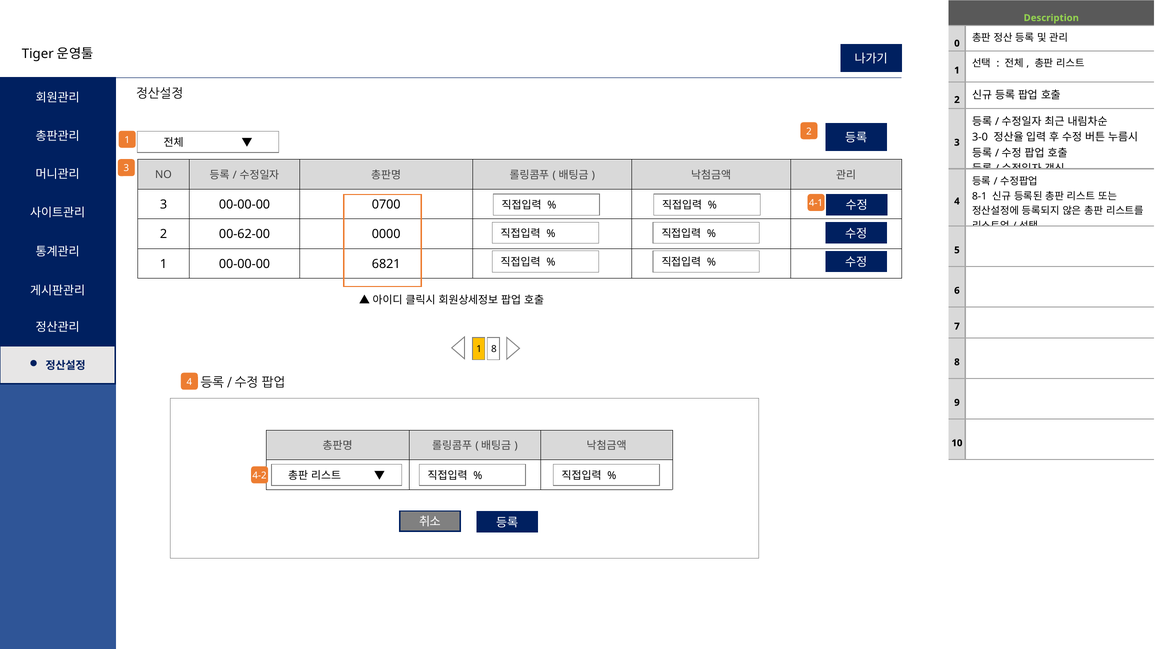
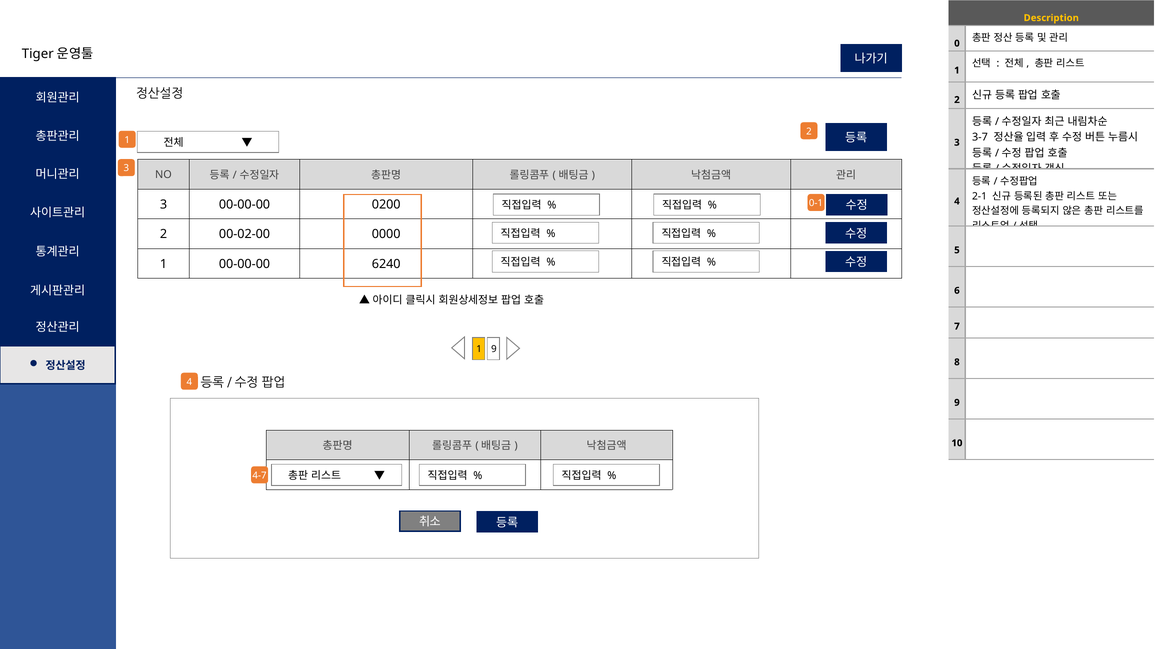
Description colour: light green -> yellow
3-0: 3-0 -> 3-7
8-1: 8-1 -> 2-1
4-1: 4-1 -> 0-1
0700: 0700 -> 0200
00-62-00: 00-62-00 -> 00-02-00
6821: 6821 -> 6240
1 8: 8 -> 9
4-2: 4-2 -> 4-7
